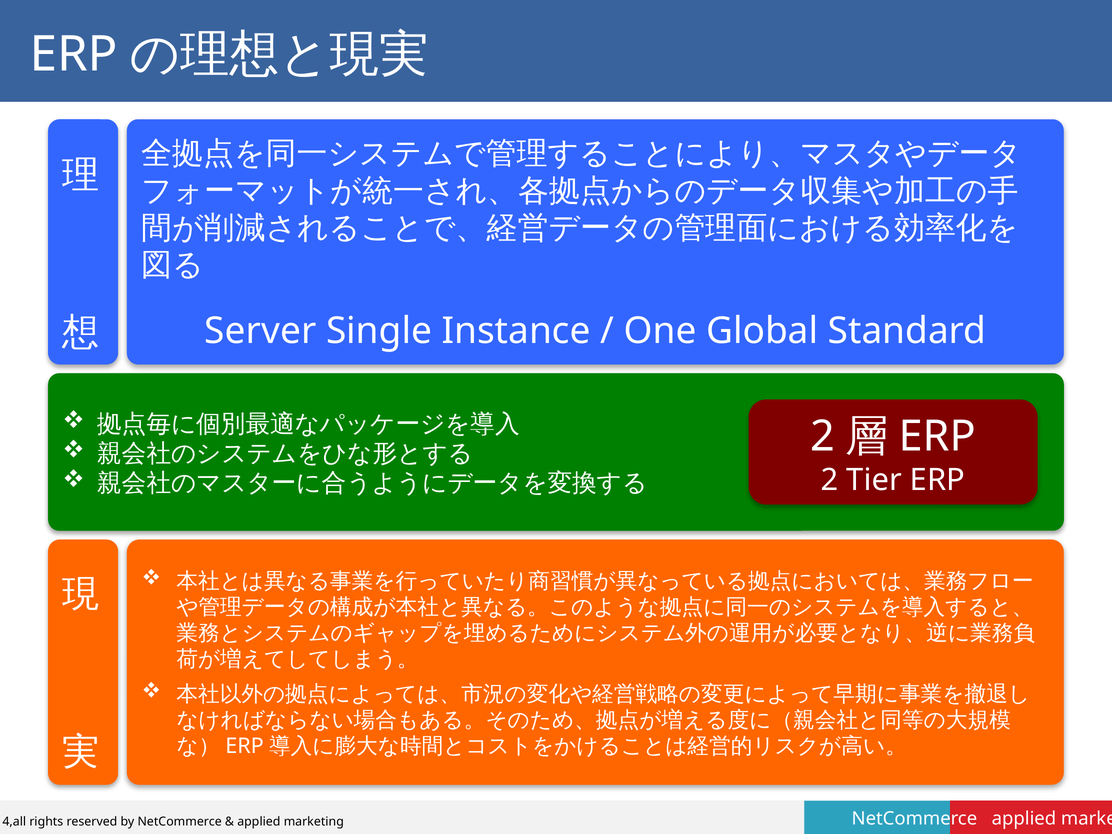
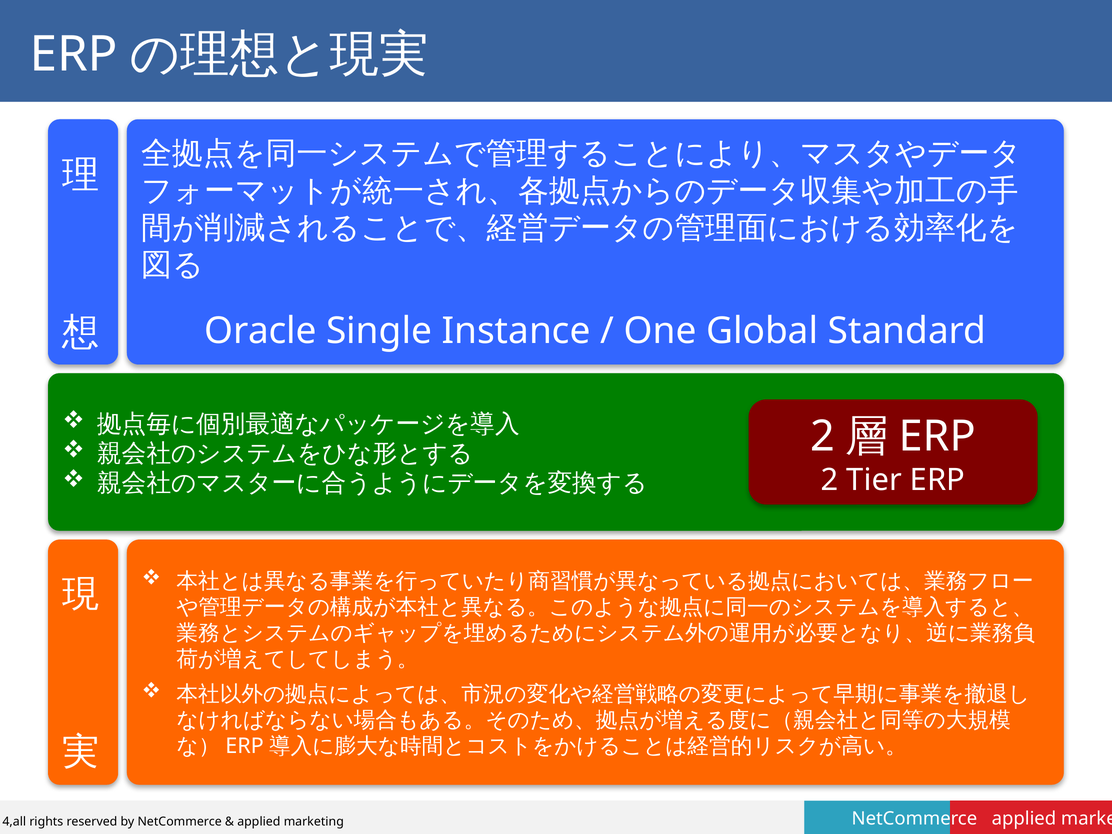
Server: Server -> Oracle
